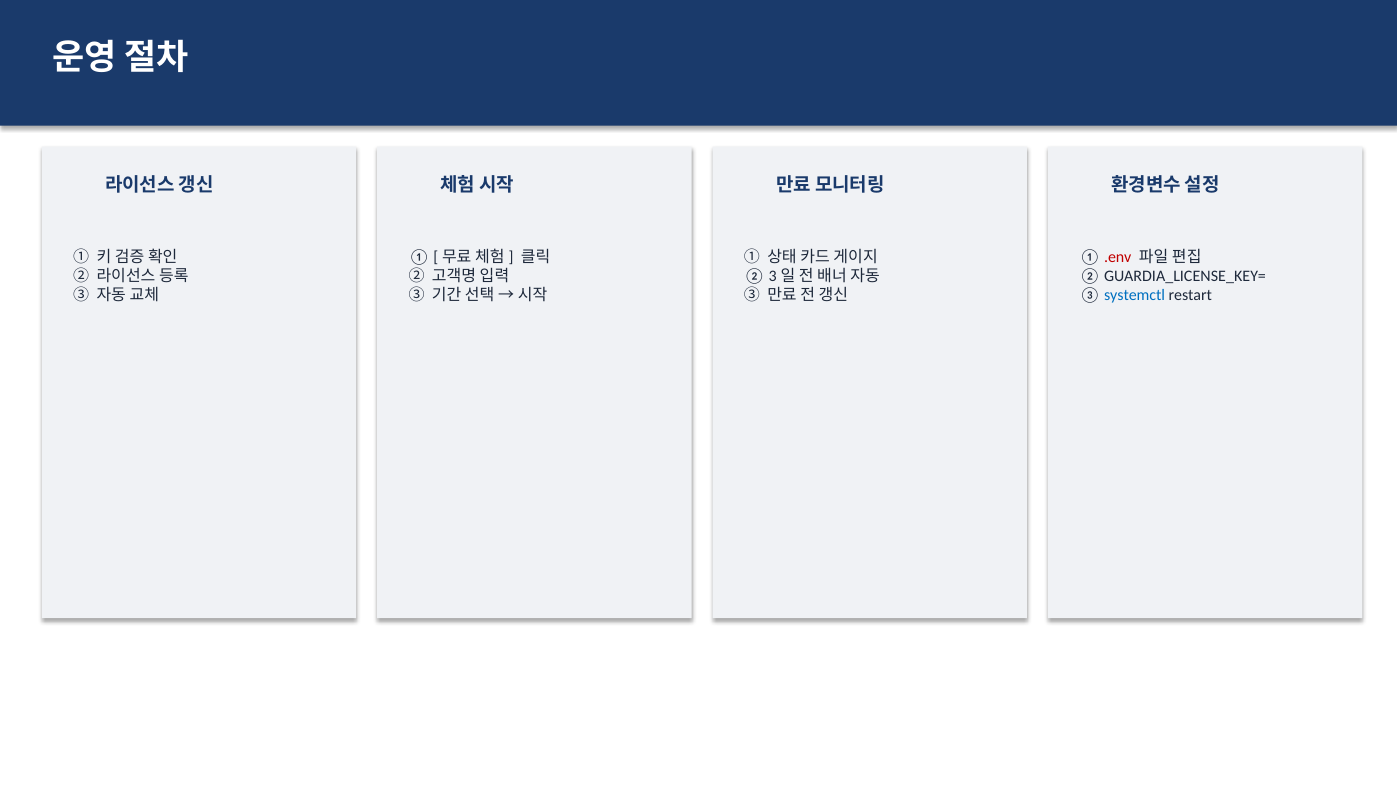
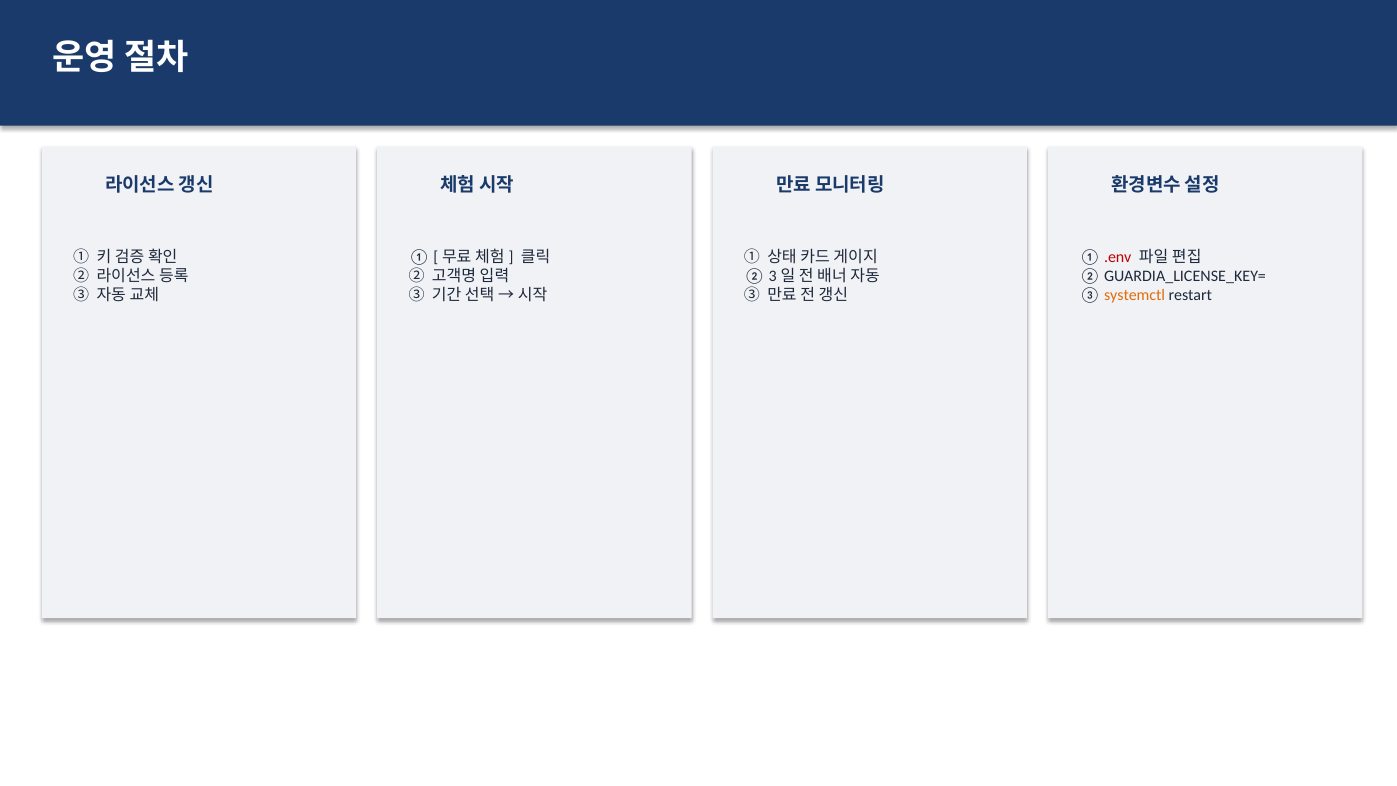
systemctl colour: blue -> orange
